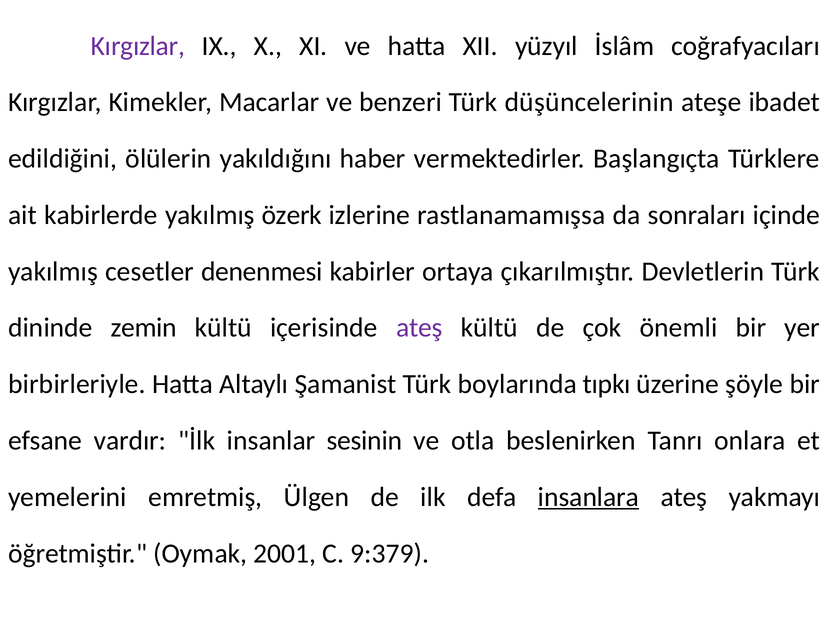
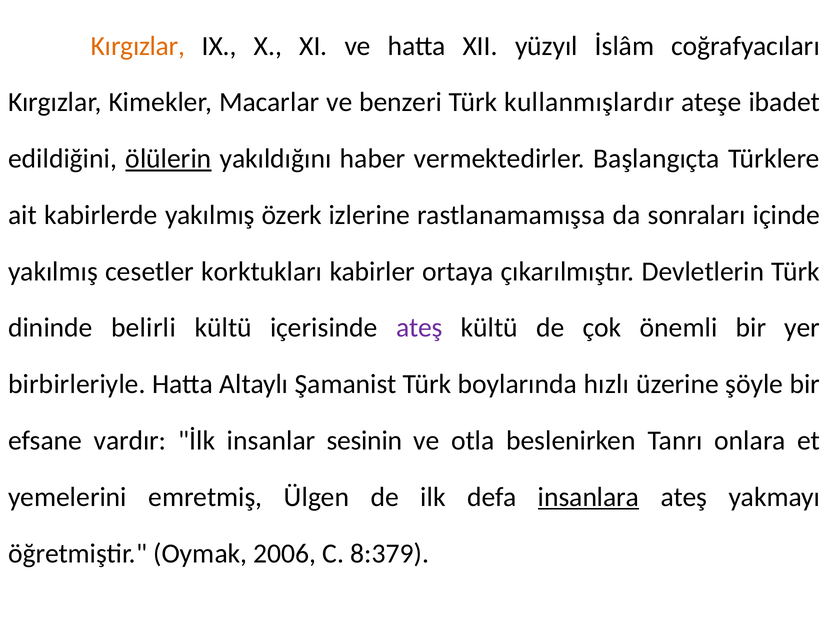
Kırgızlar at (138, 46) colour: purple -> orange
düşüncelerinin: düşüncelerinin -> kullanmışlardır
ölülerin underline: none -> present
denenmesi: denenmesi -> korktukları
zemin: zemin -> belirli
tıpkı: tıpkı -> hızlı
2001: 2001 -> 2006
9:379: 9:379 -> 8:379
